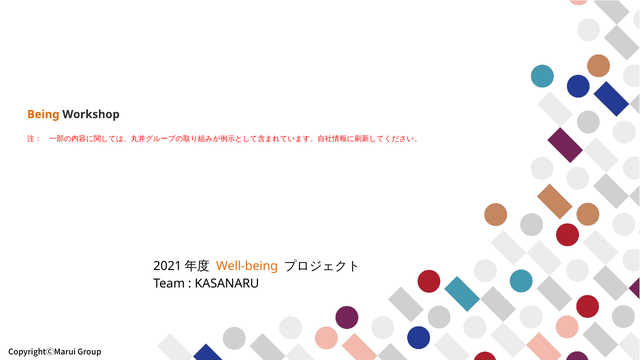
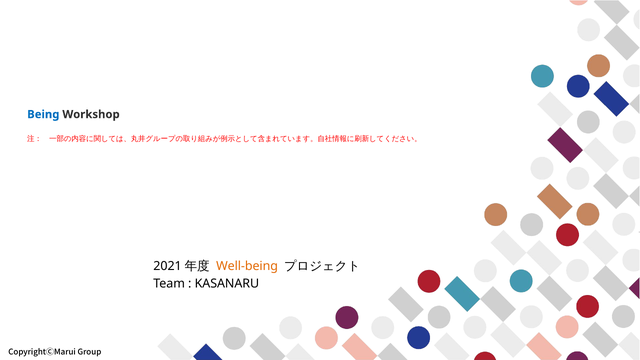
Being colour: orange -> blue
